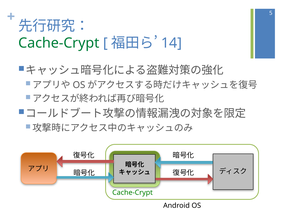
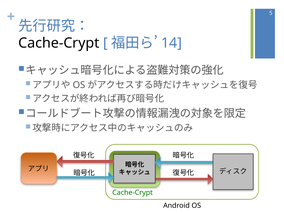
Cache-Crypt at (59, 43) colour: green -> black
